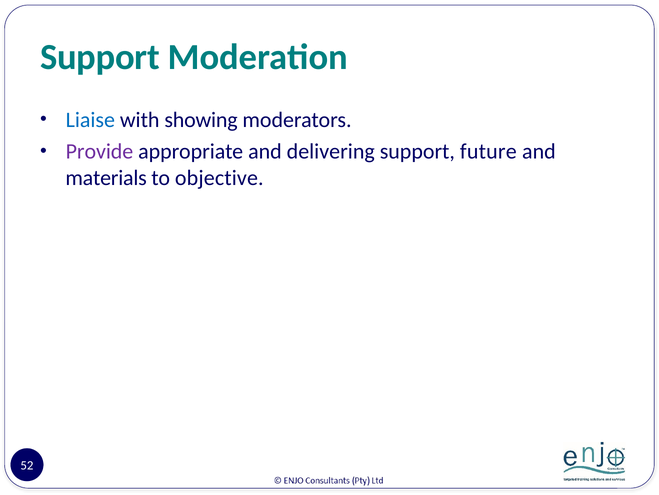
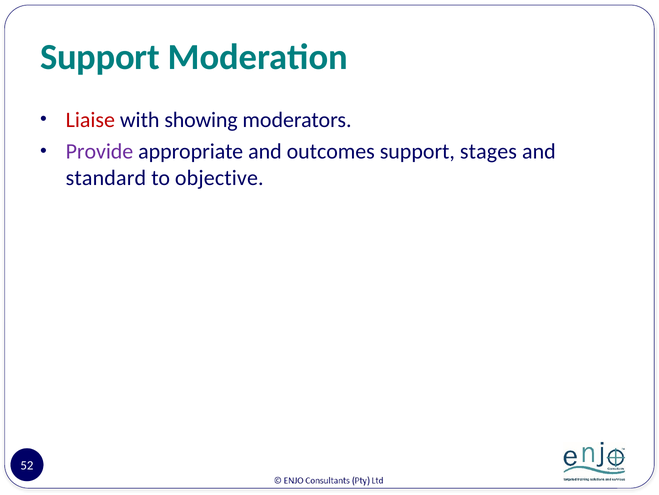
Liaise colour: blue -> red
delivering: delivering -> outcomes
future: future -> stages
materials: materials -> standard
